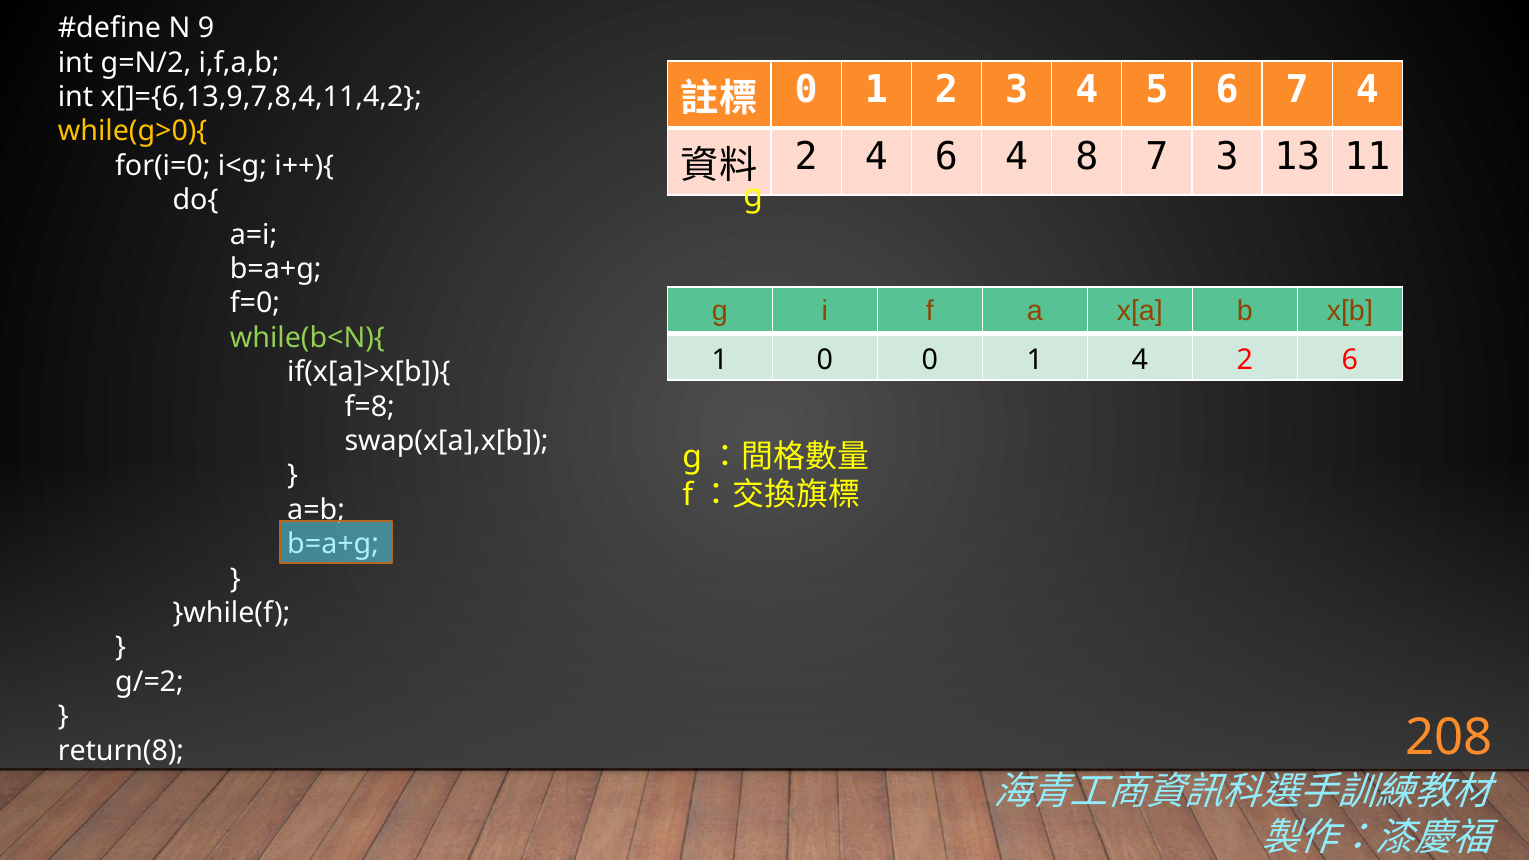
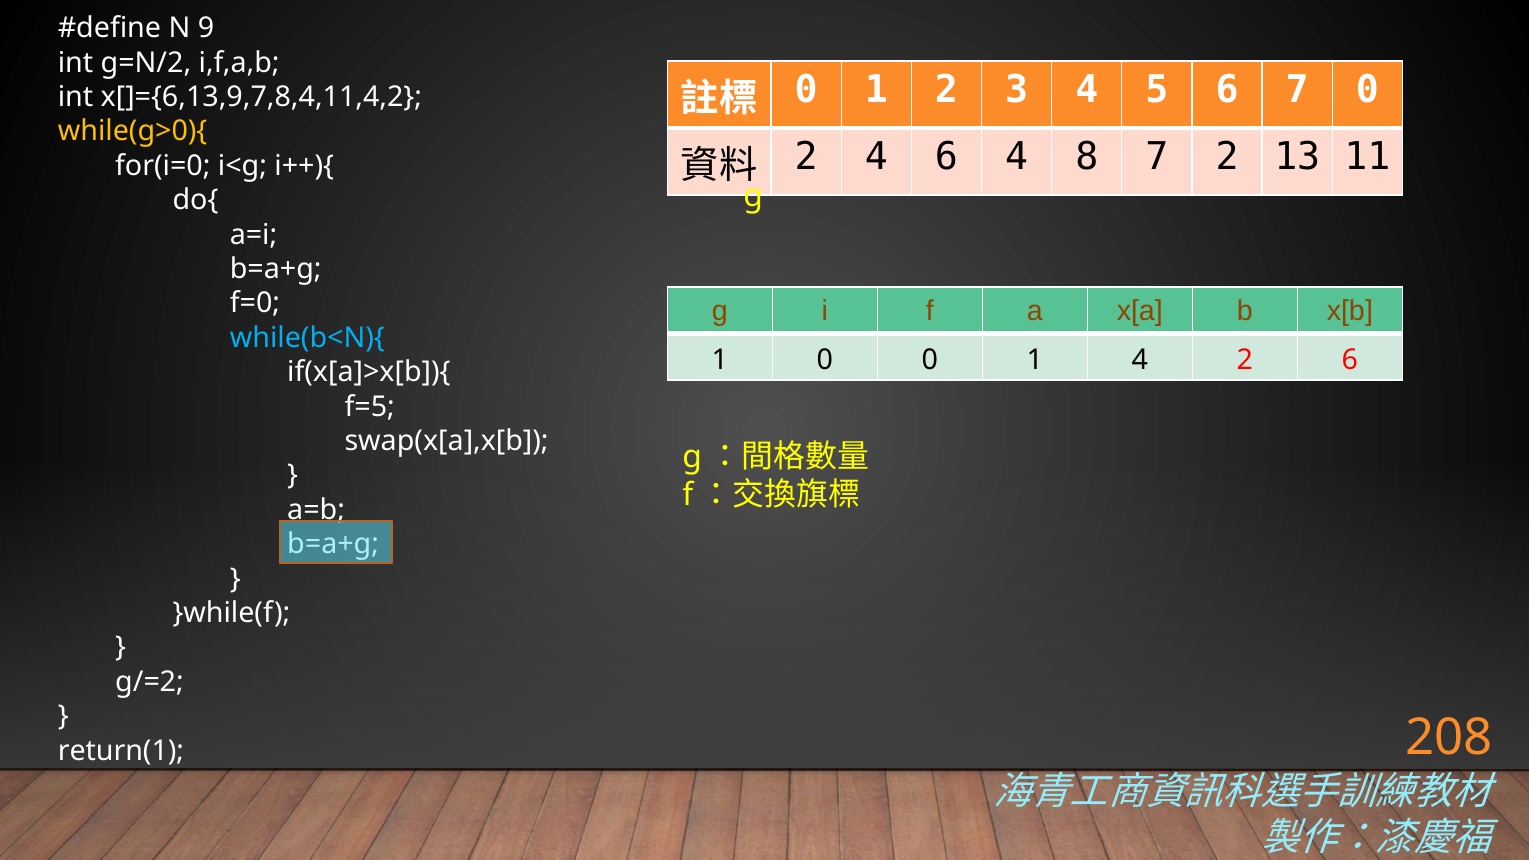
7 4: 4 -> 0
7 3: 3 -> 2
while(b<N){ colour: light green -> light blue
f=8: f=8 -> f=5
return(8: return(8 -> return(1
